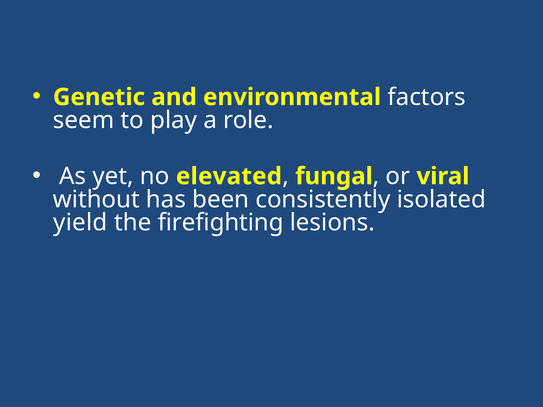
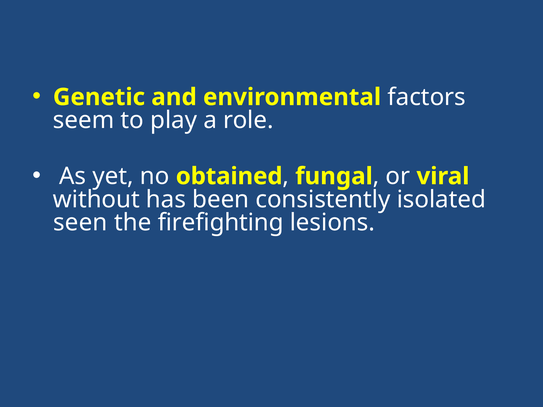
elevated: elevated -> obtained
yield: yield -> seen
